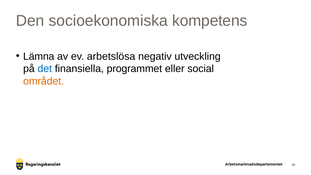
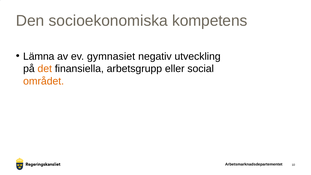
arbetslösa: arbetslösa -> gymnasiet
det colour: blue -> orange
programmet: programmet -> arbetsgrupp
